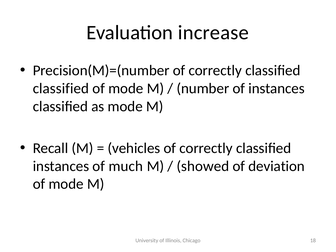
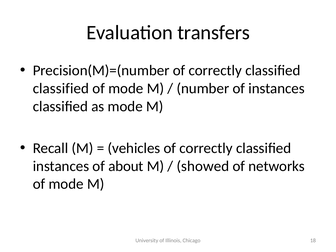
increase: increase -> transfers
much: much -> about
deviation: deviation -> networks
